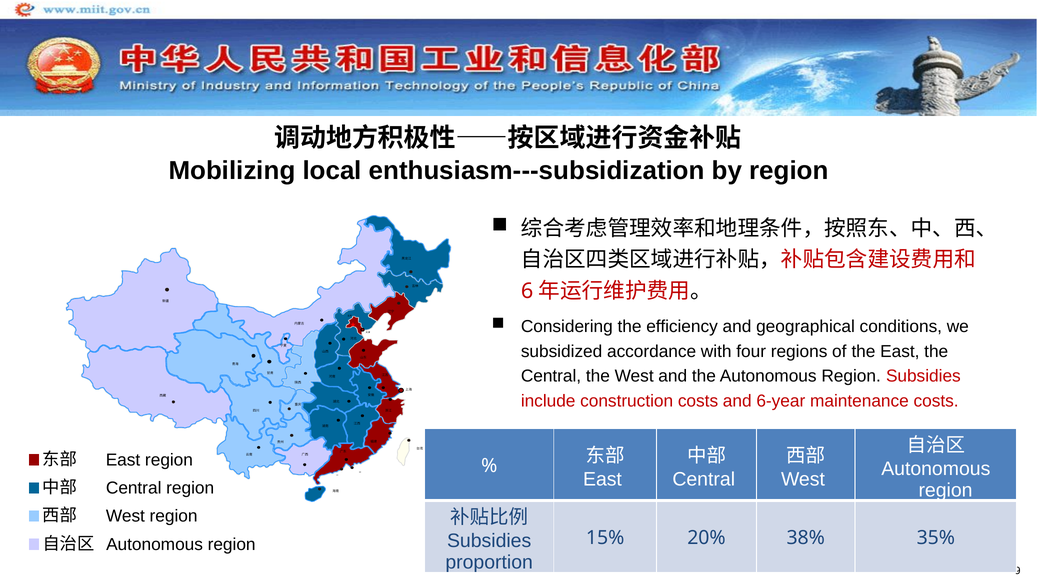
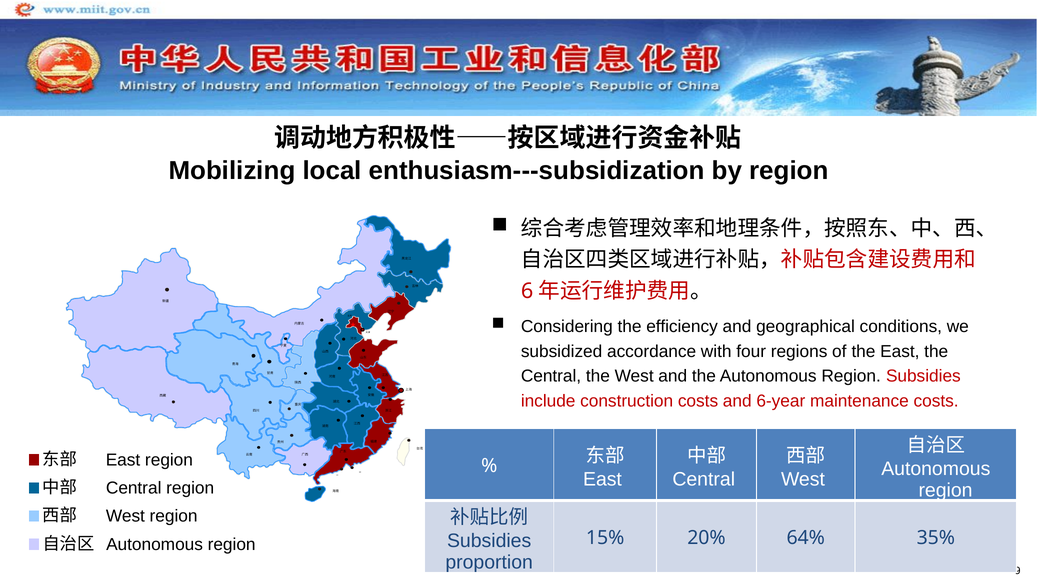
38%: 38% -> 64%
